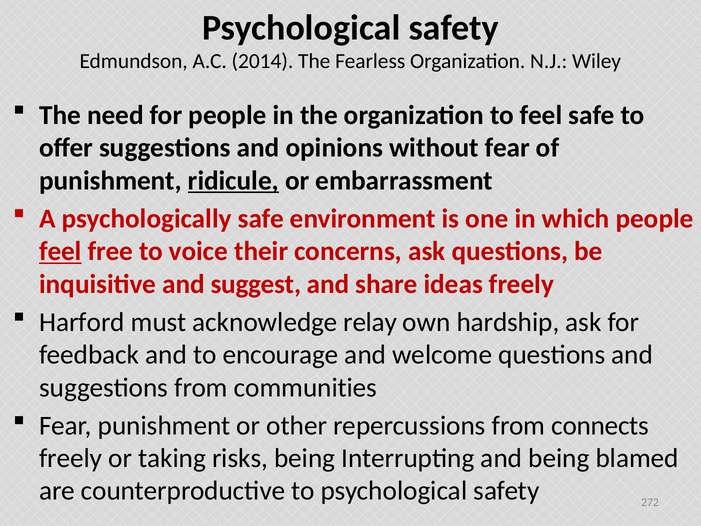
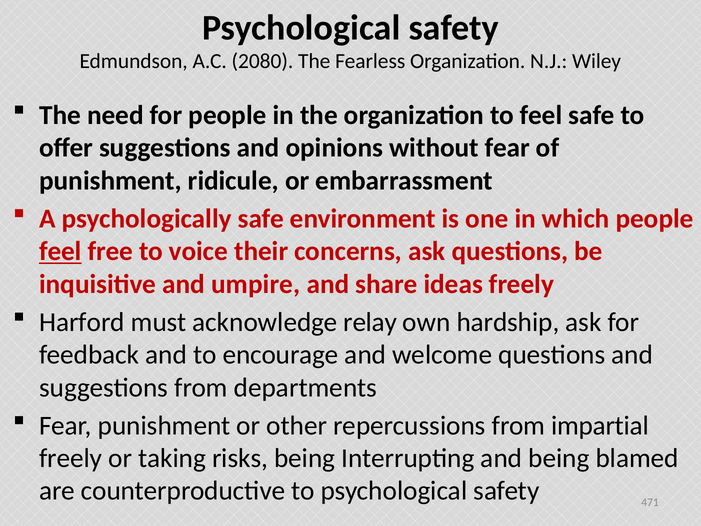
2014: 2014 -> 2080
ridicule underline: present -> none
suggest: suggest -> umpire
communities: communities -> departments
connects: connects -> impartial
272: 272 -> 471
